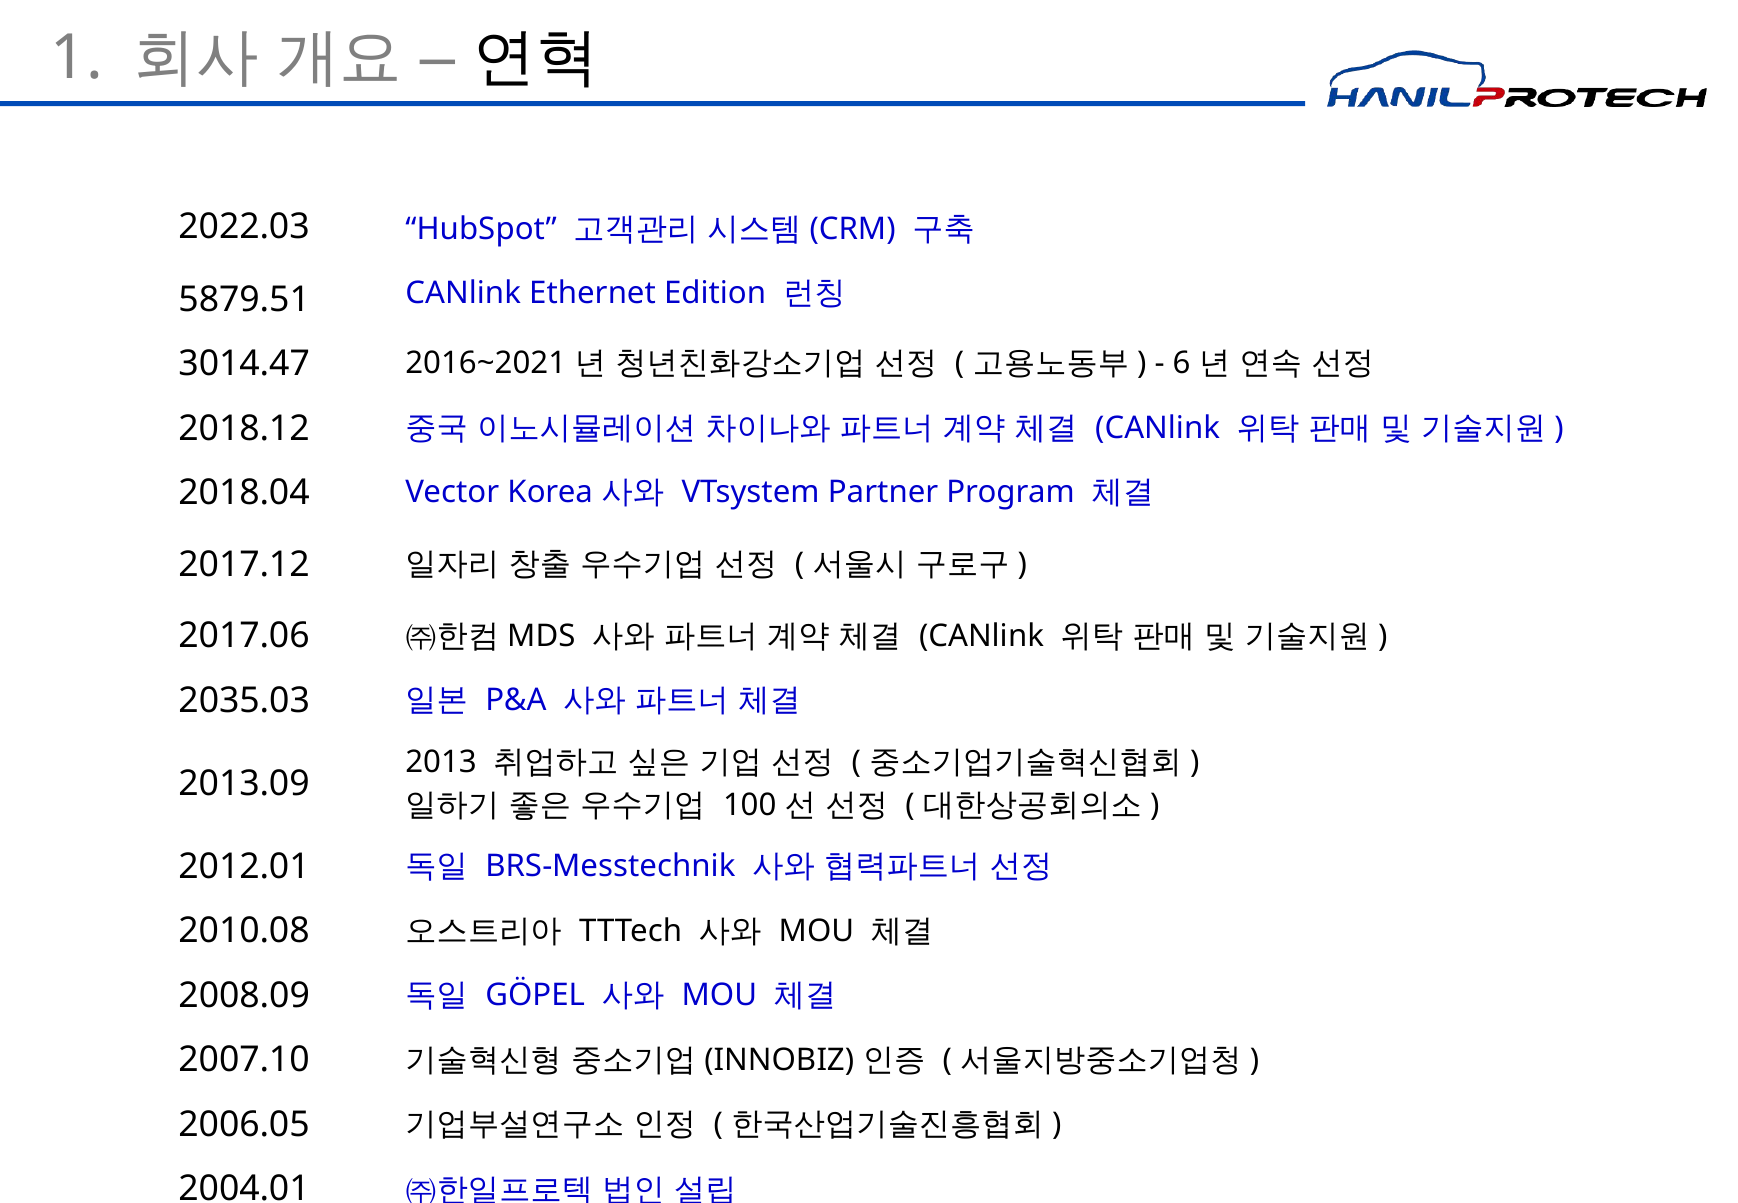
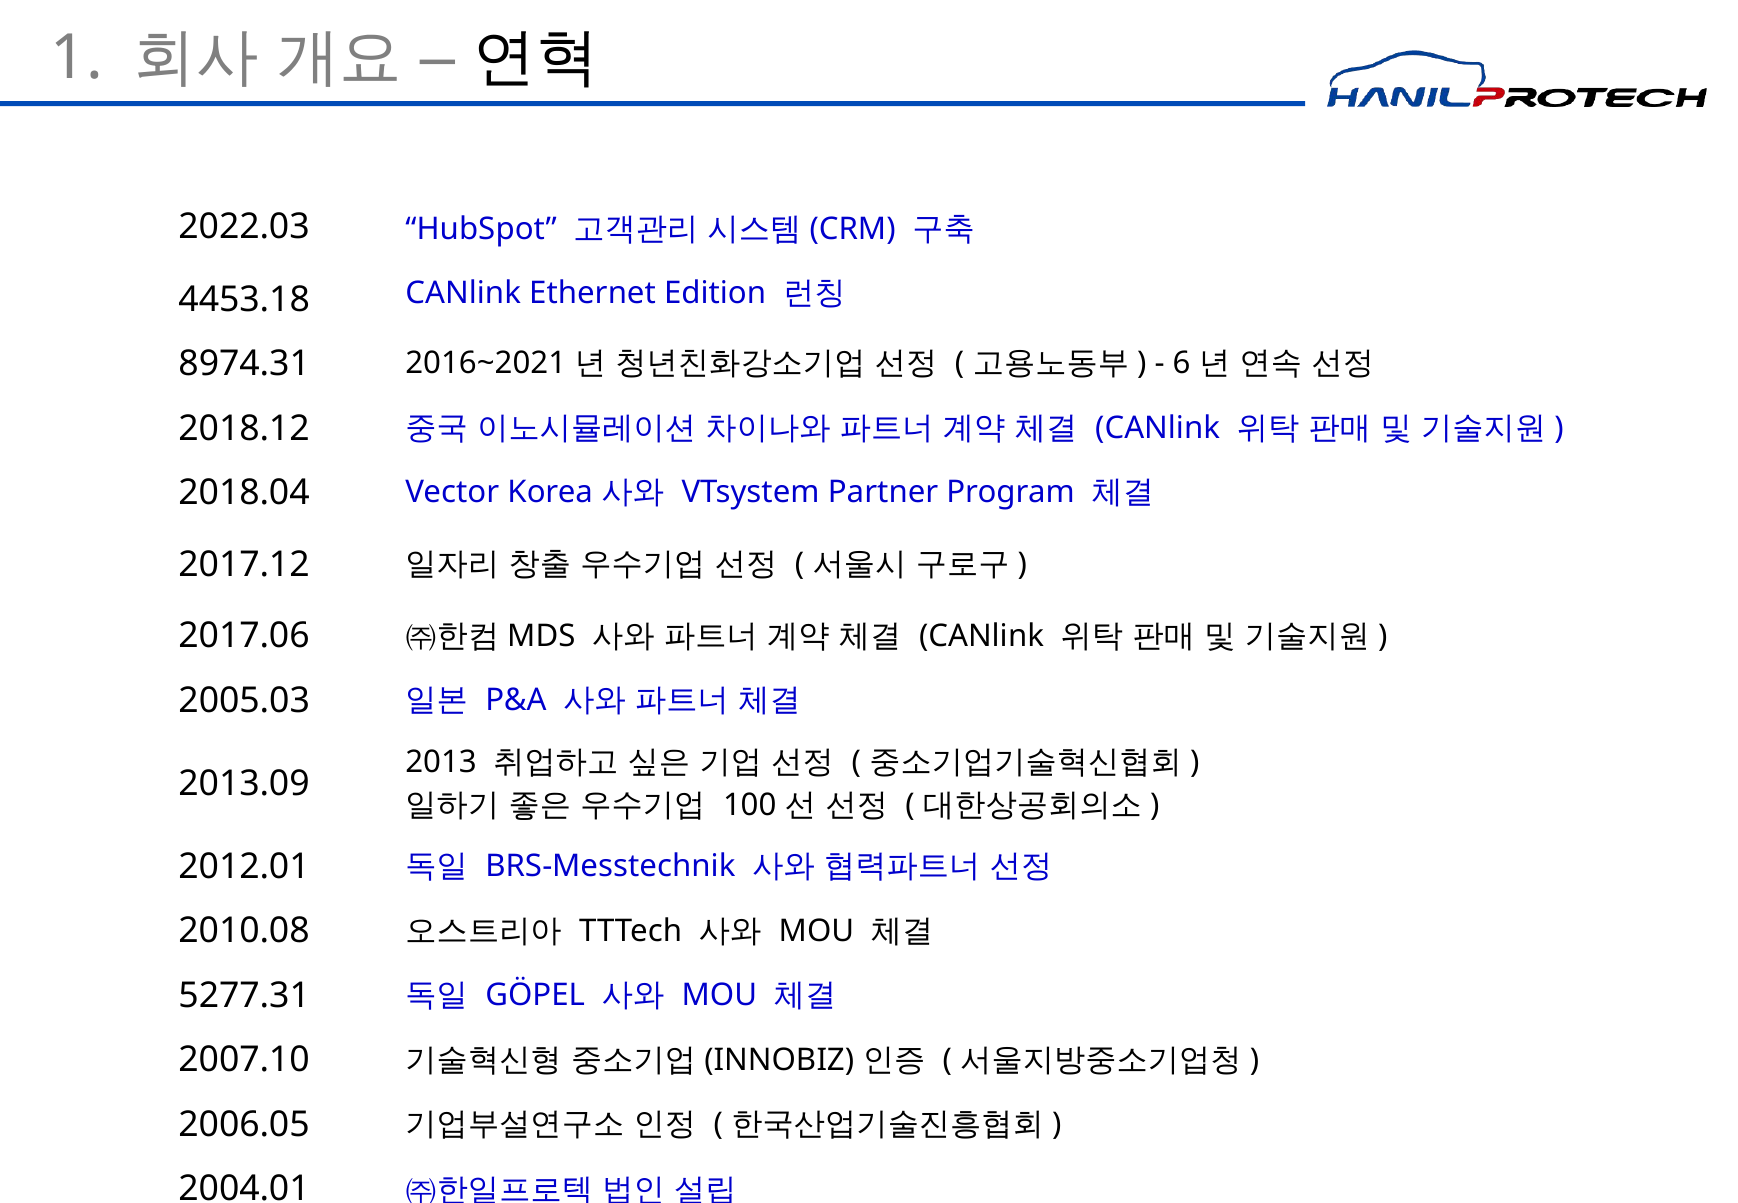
5879.51: 5879.51 -> 4453.18
3014.47: 3014.47 -> 8974.31
2035.03: 2035.03 -> 2005.03
2008.09: 2008.09 -> 5277.31
